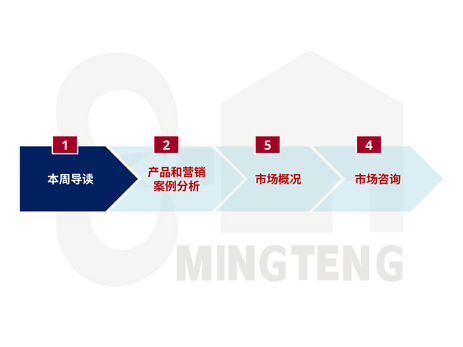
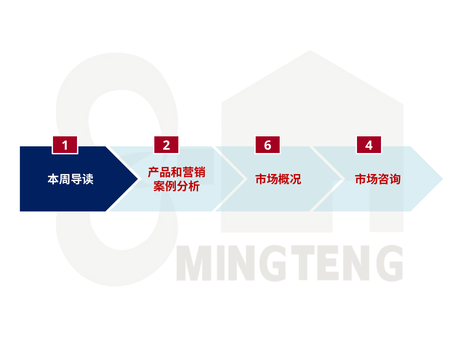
5: 5 -> 6
